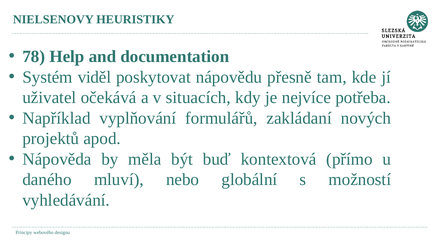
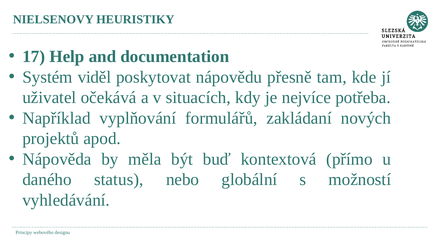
78: 78 -> 17
mluví: mluví -> status
